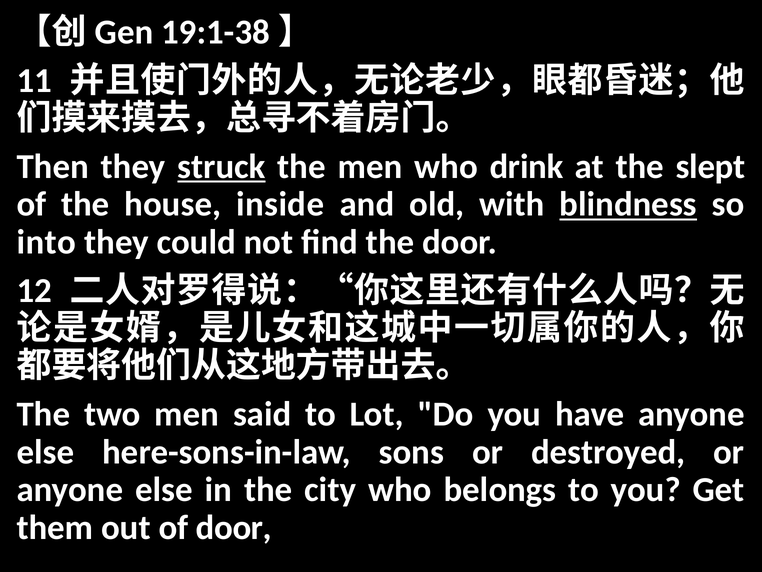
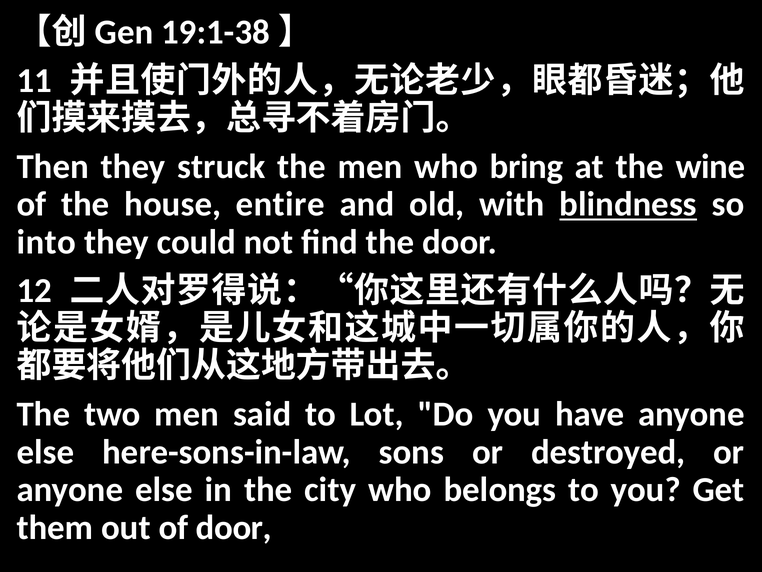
struck underline: present -> none
drink: drink -> bring
slept: slept -> wine
inside: inside -> entire
